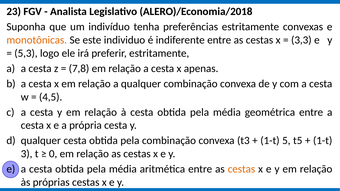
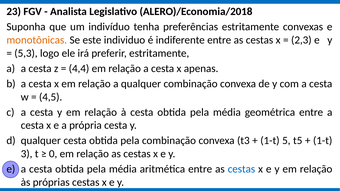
3,3: 3,3 -> 2,3
7,8: 7,8 -> 4,4
cestas at (241, 169) colour: orange -> blue
